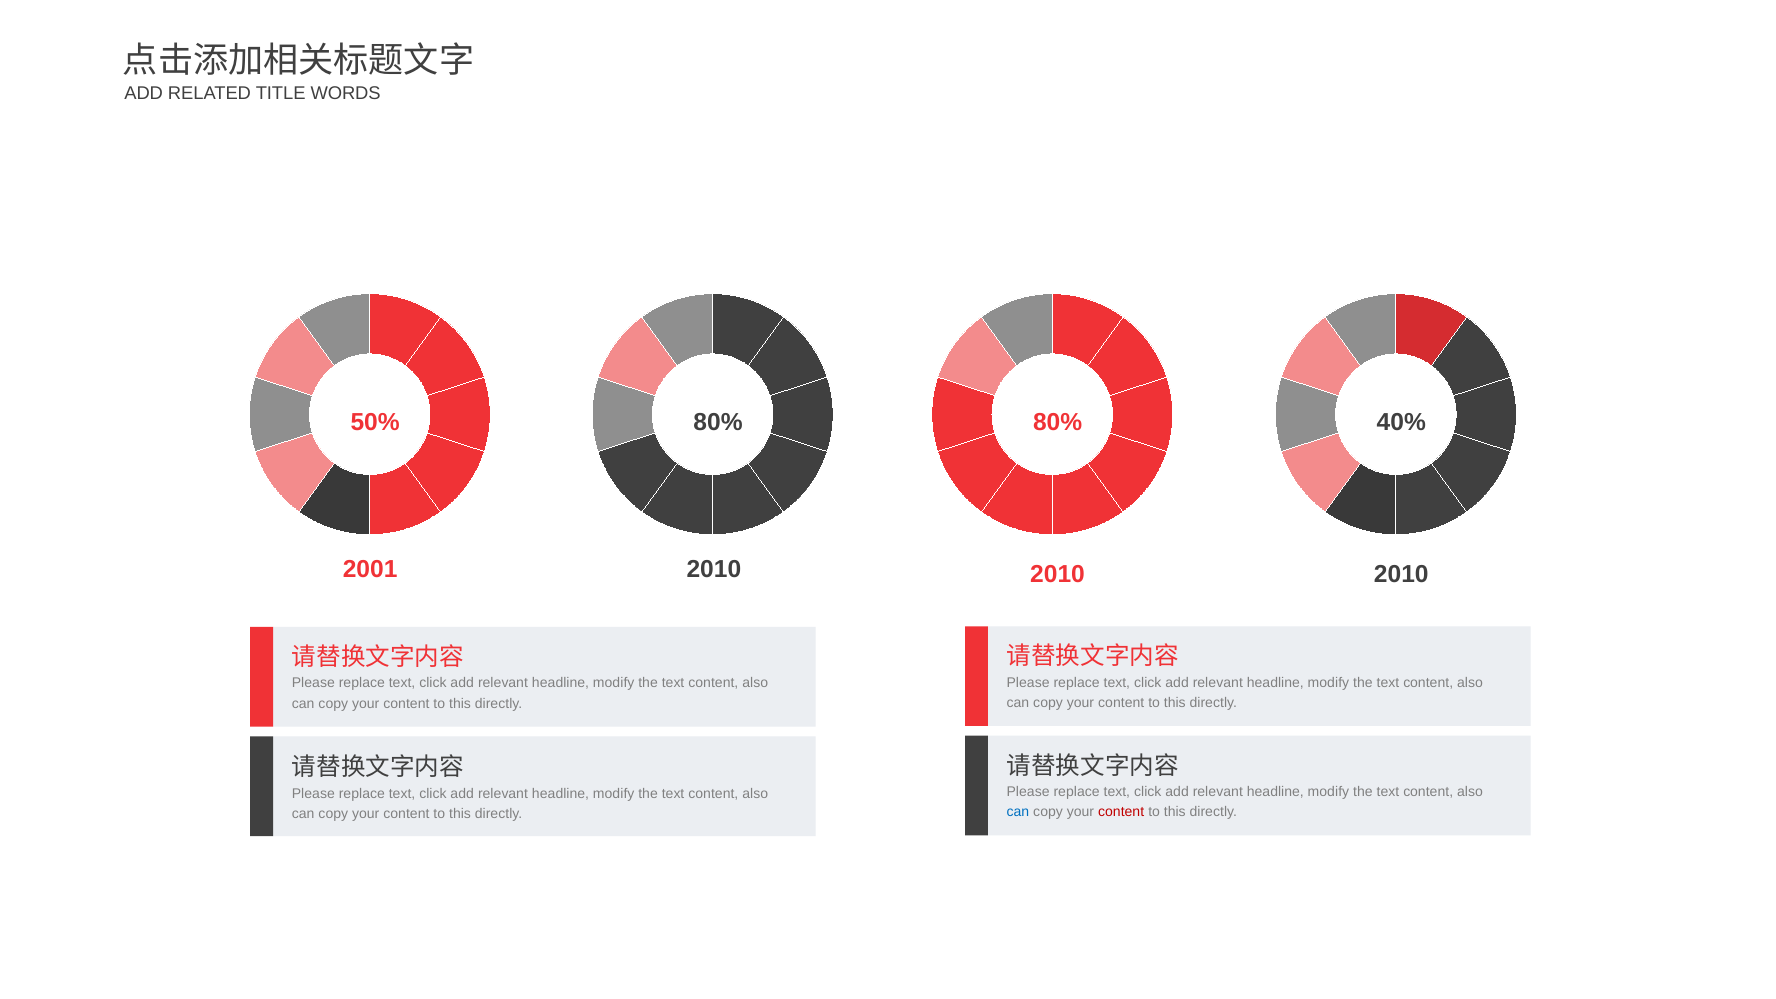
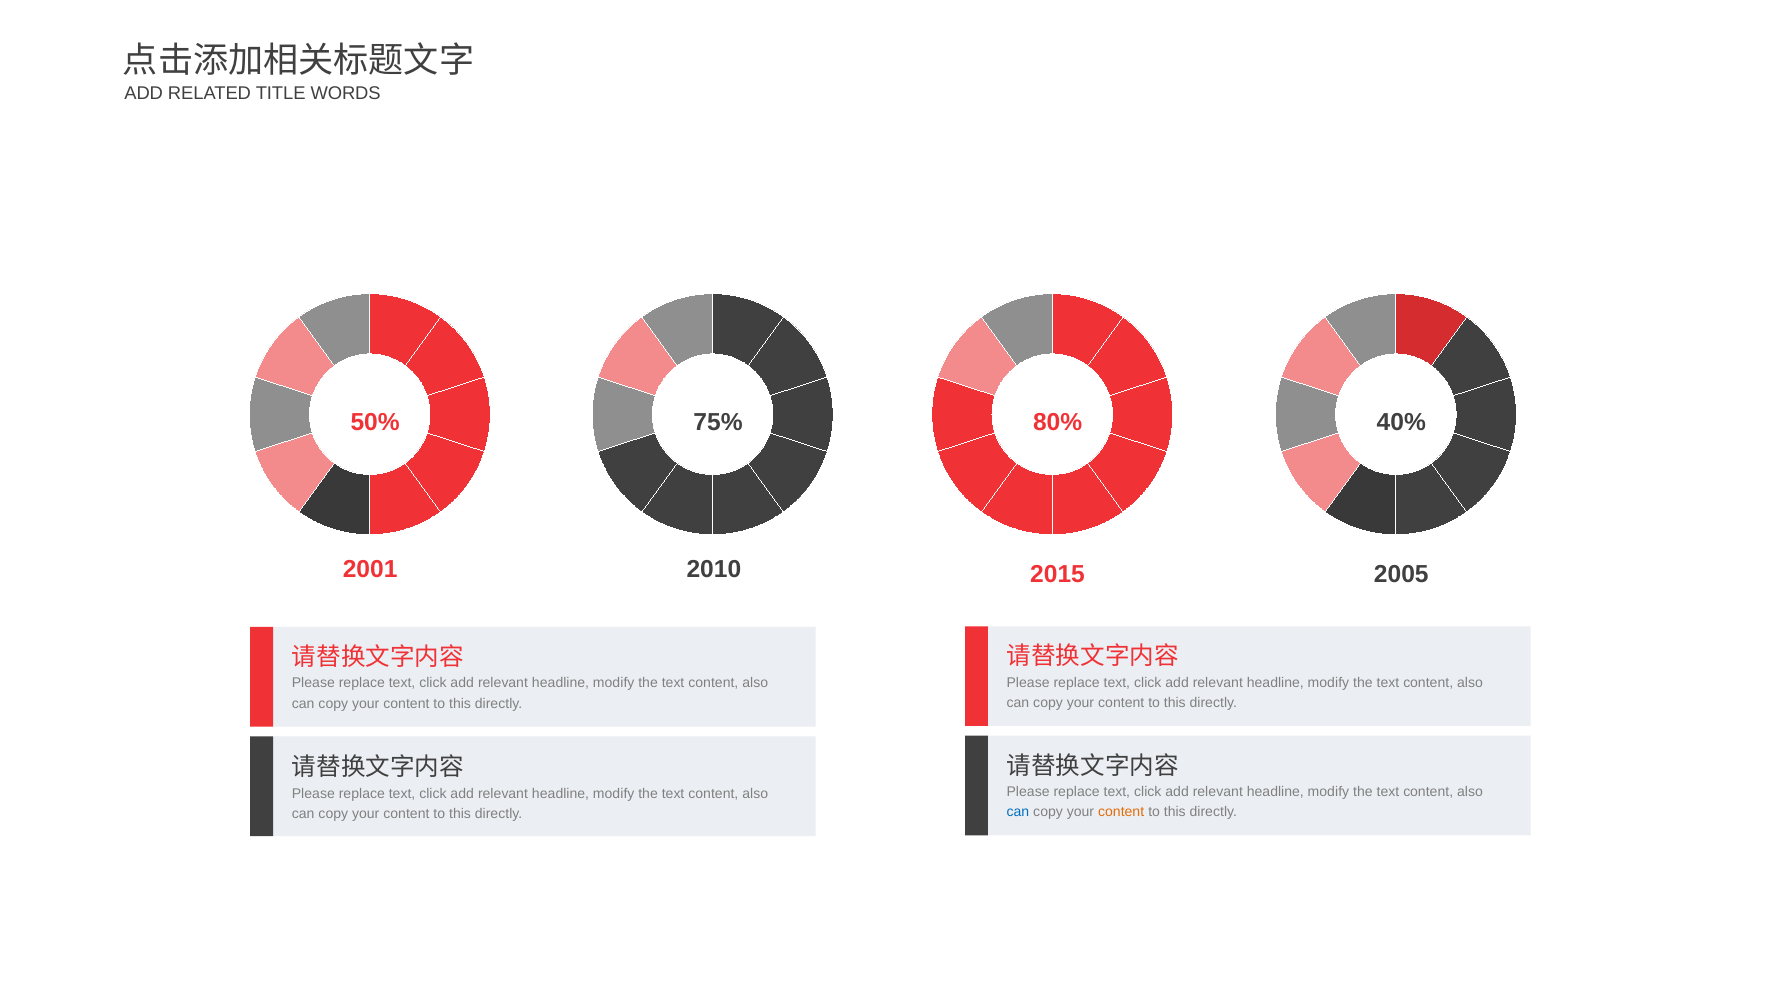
80% at (718, 422): 80% -> 75%
2010 at (1058, 574): 2010 -> 2015
2010 at (1401, 574): 2010 -> 2005
content at (1121, 812) colour: red -> orange
